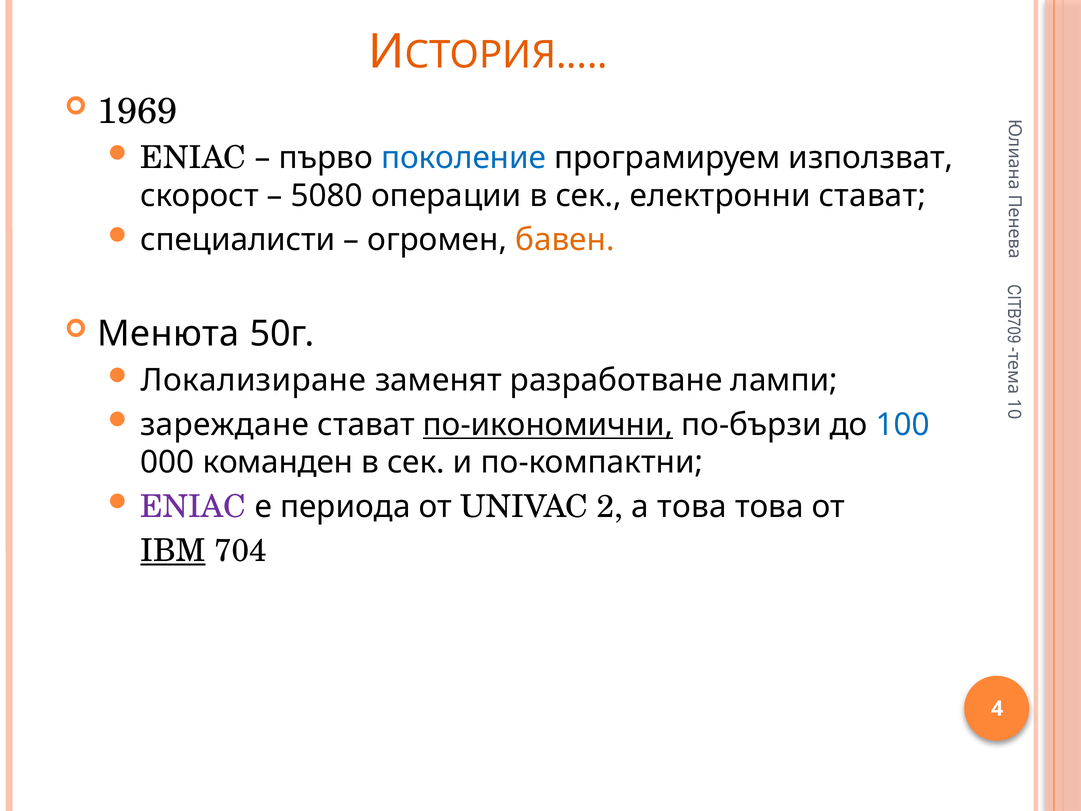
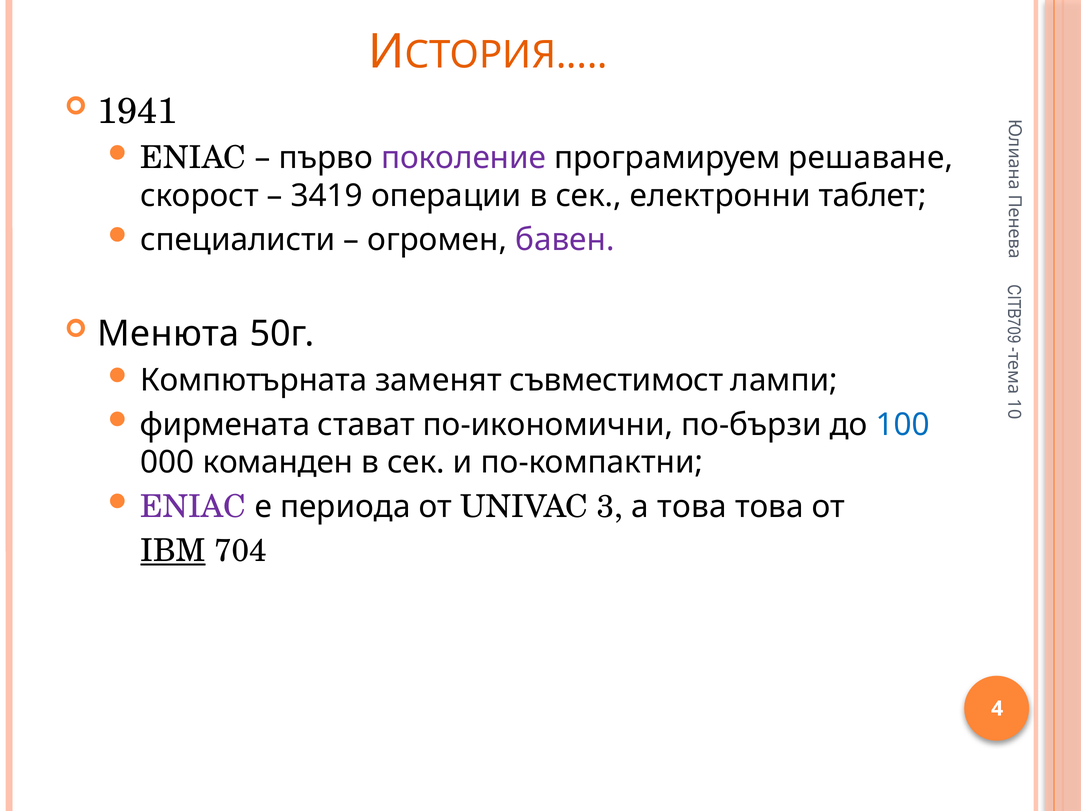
1969: 1969 -> 1941
поколение colour: blue -> purple
използват: използват -> решаване
5080: 5080 -> 3419
електронни стават: стават -> таблет
бавен colour: orange -> purple
Локализиране: Локализиране -> Компютърната
разработване: разработване -> съвместимост
зареждане: зареждане -> фирмената
по-икономични underline: present -> none
2: 2 -> 3
